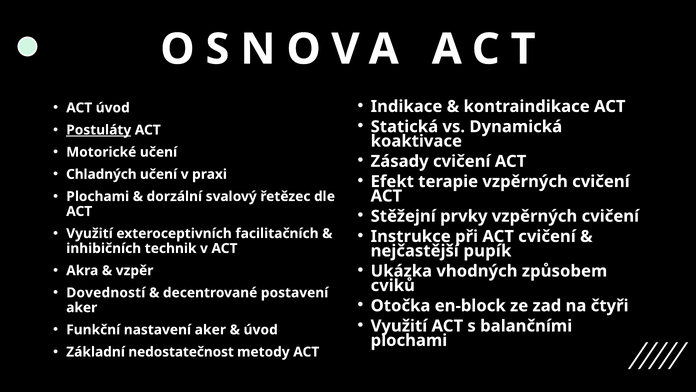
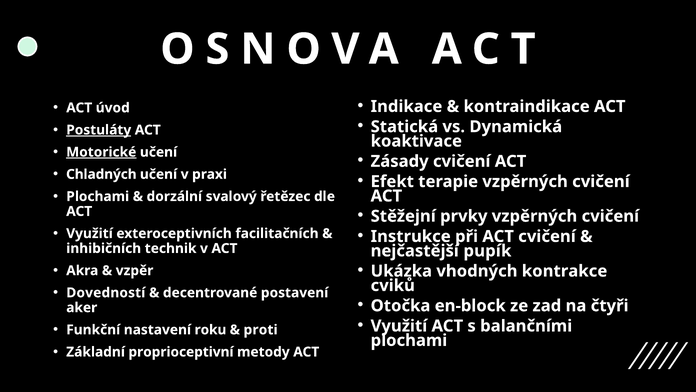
Motorické underline: none -> present
způsobem: způsobem -> kontrakce
nastavení aker: aker -> roku
úvod at (261, 329): úvod -> proti
nedostatečnost: nedostatečnost -> proprioceptivní
